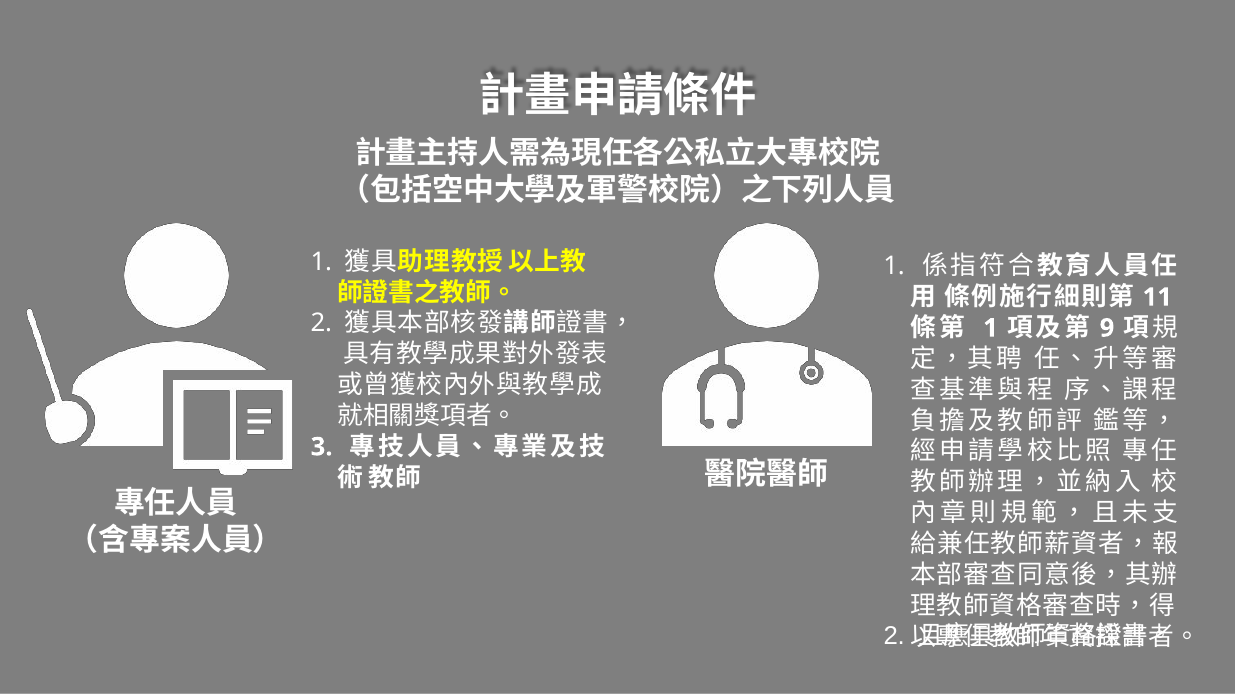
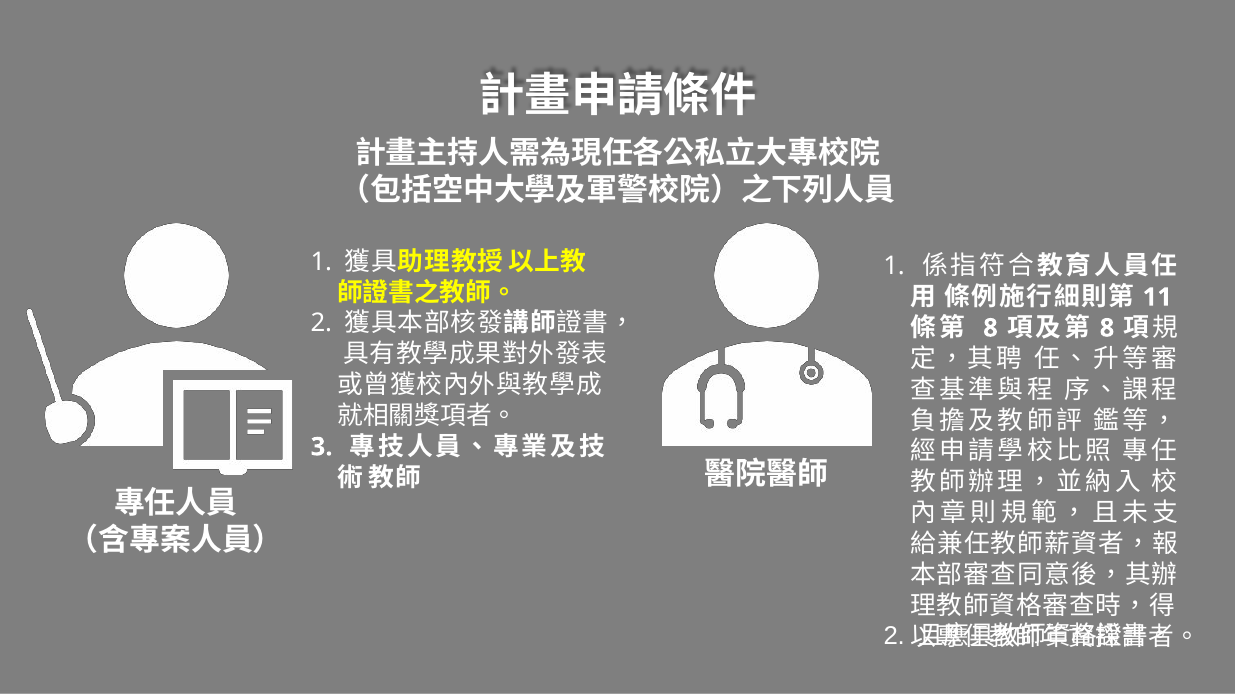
1 at (990, 328): 1 -> 8
9 at (1107, 328): 9 -> 8
